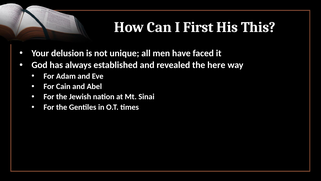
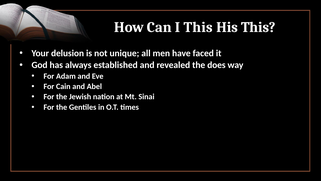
I First: First -> This
here: here -> does
